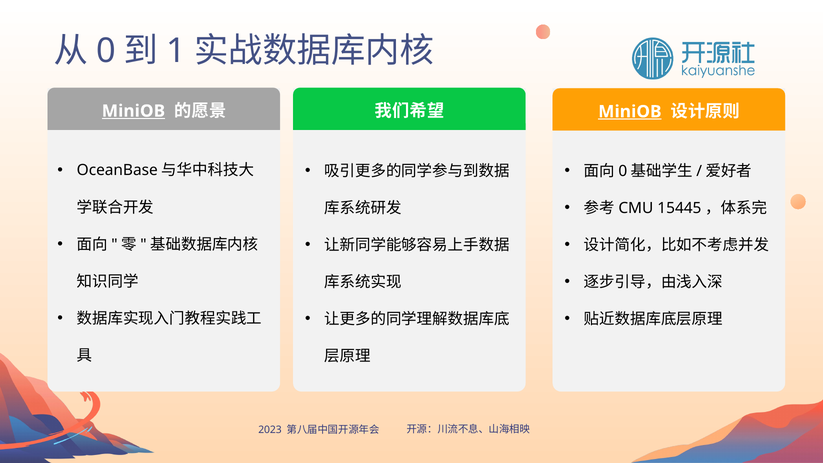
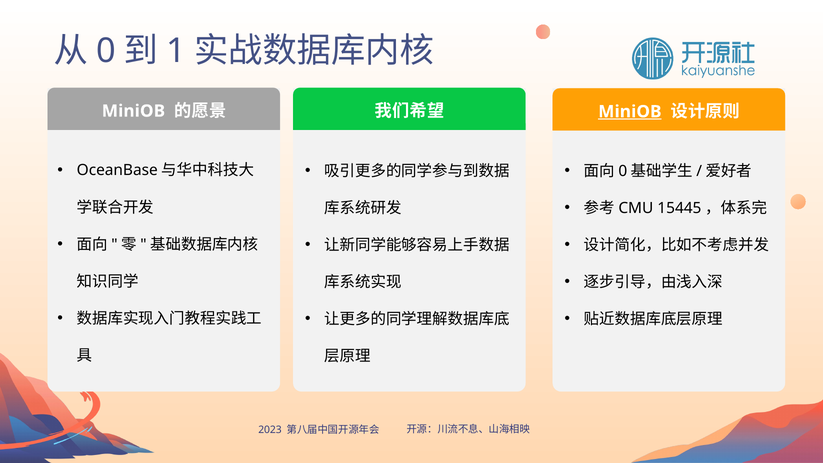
MiniOB at (133, 111) underline: present -> none
